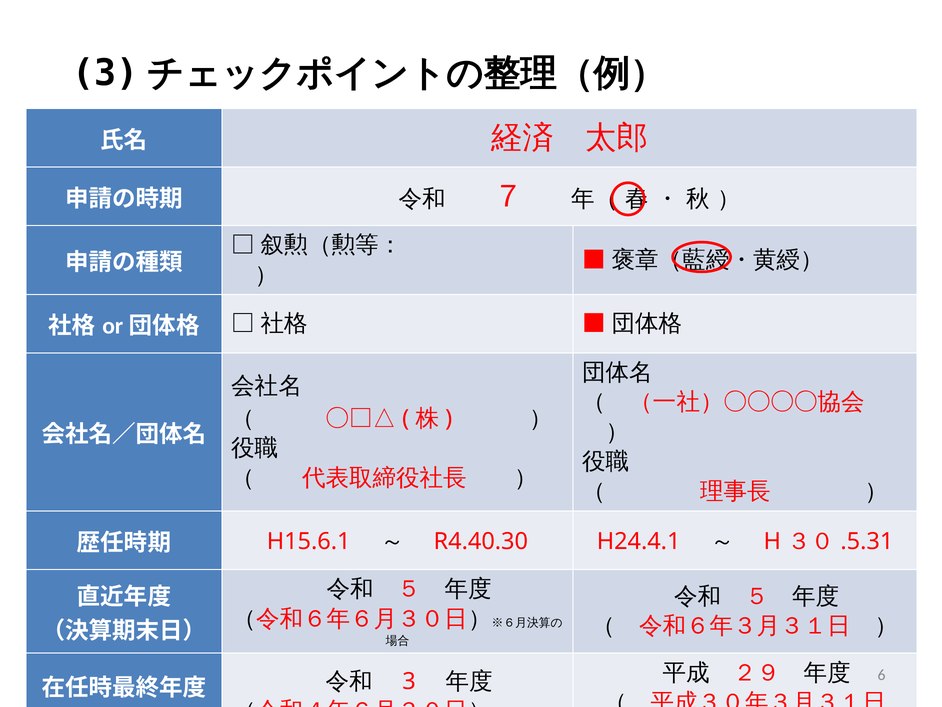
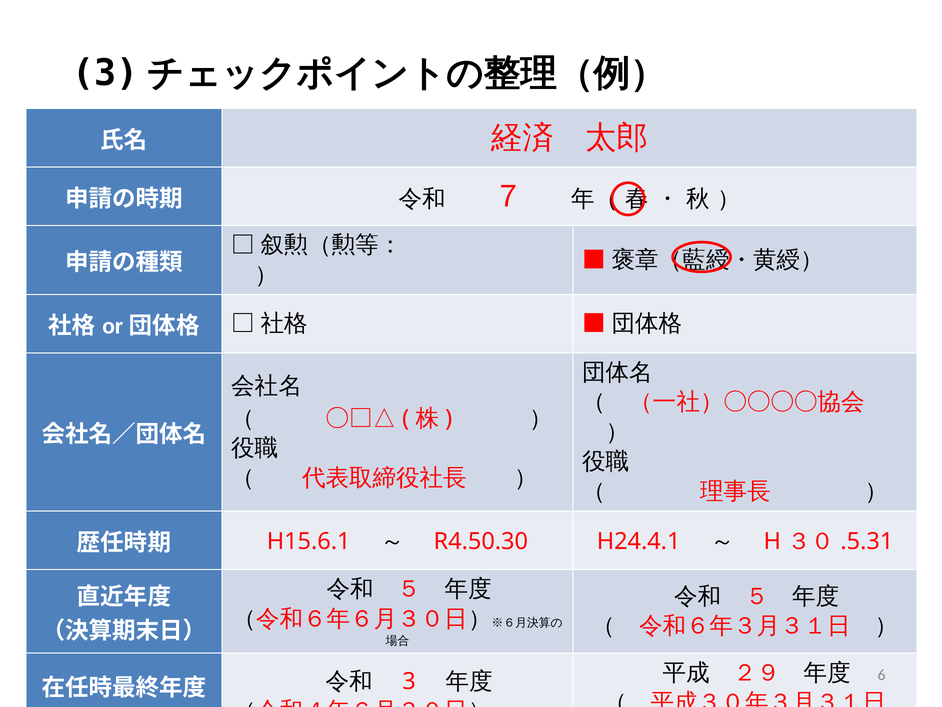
R4.40.30: R4.40.30 -> R4.50.30
